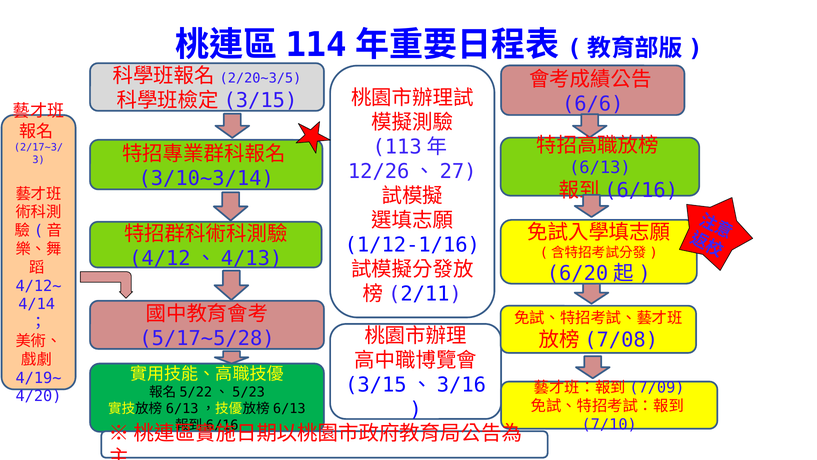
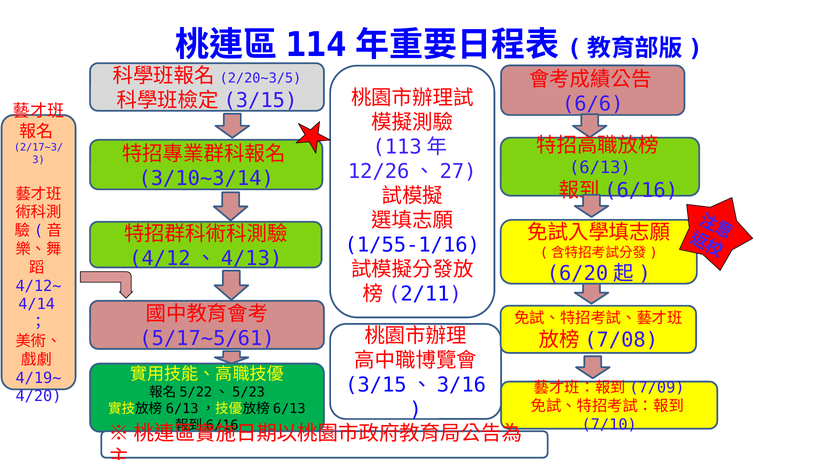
1/12-1/16: 1/12-1/16 -> 1/55-1/16
5/17~5/28: 5/17~5/28 -> 5/17~5/61
